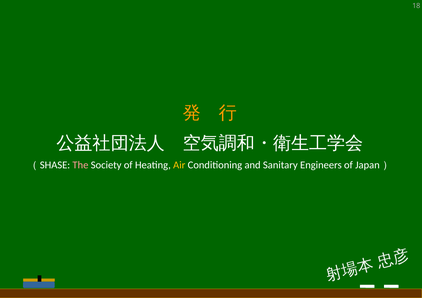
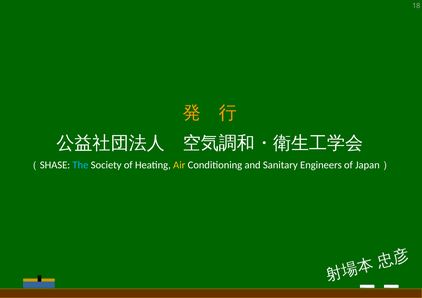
The colour: pink -> light blue
